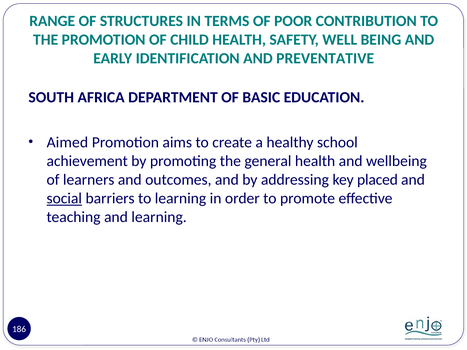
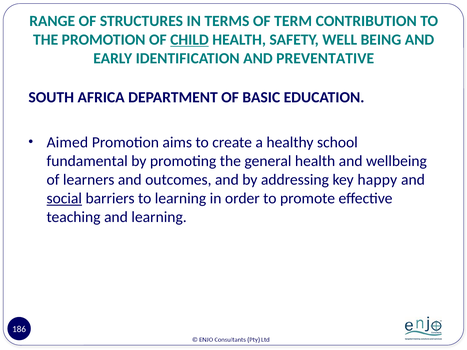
POOR: POOR -> TERM
CHILD underline: none -> present
achievement: achievement -> fundamental
placed: placed -> happy
